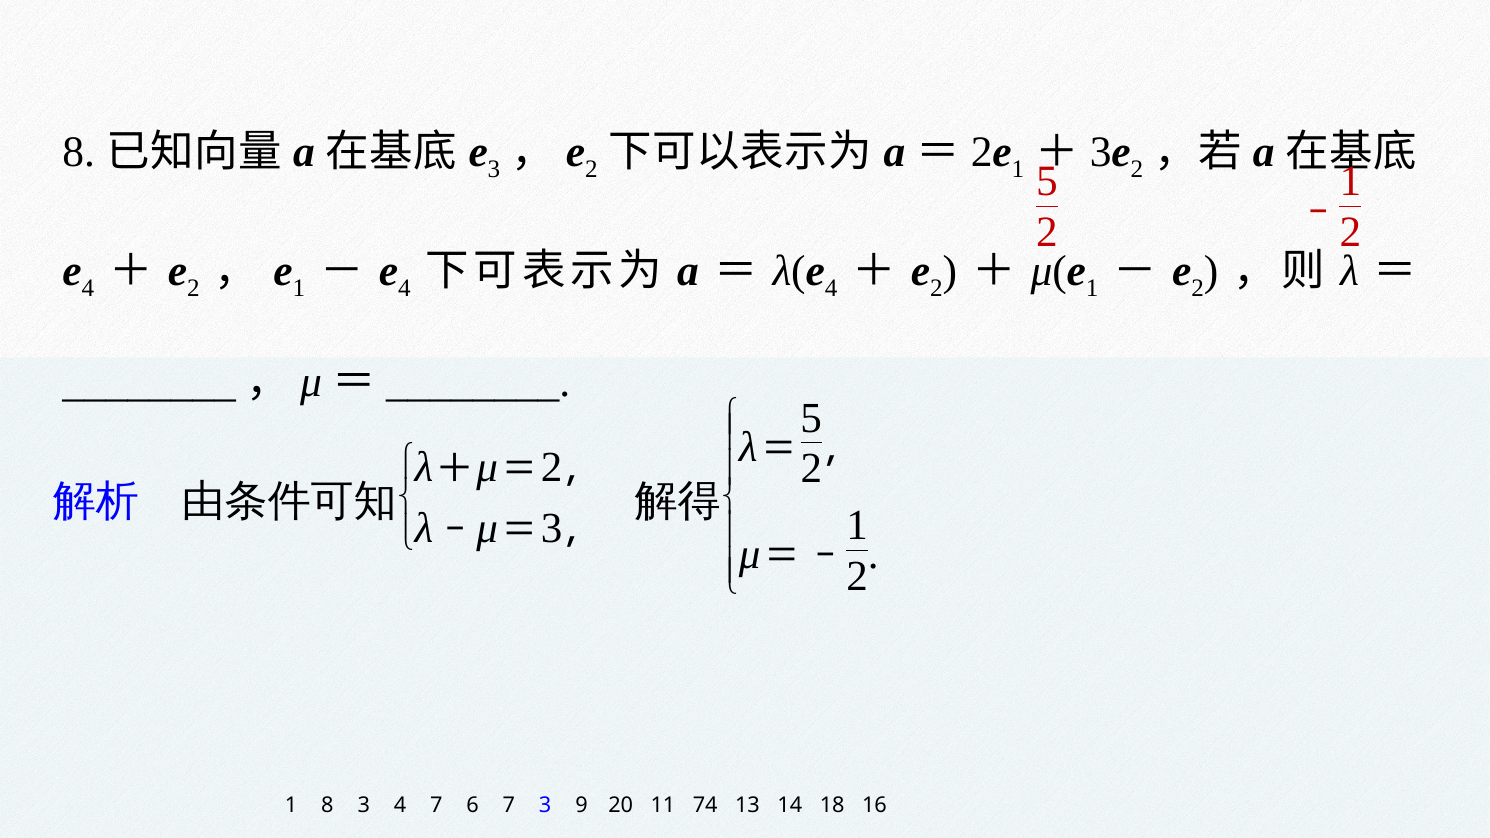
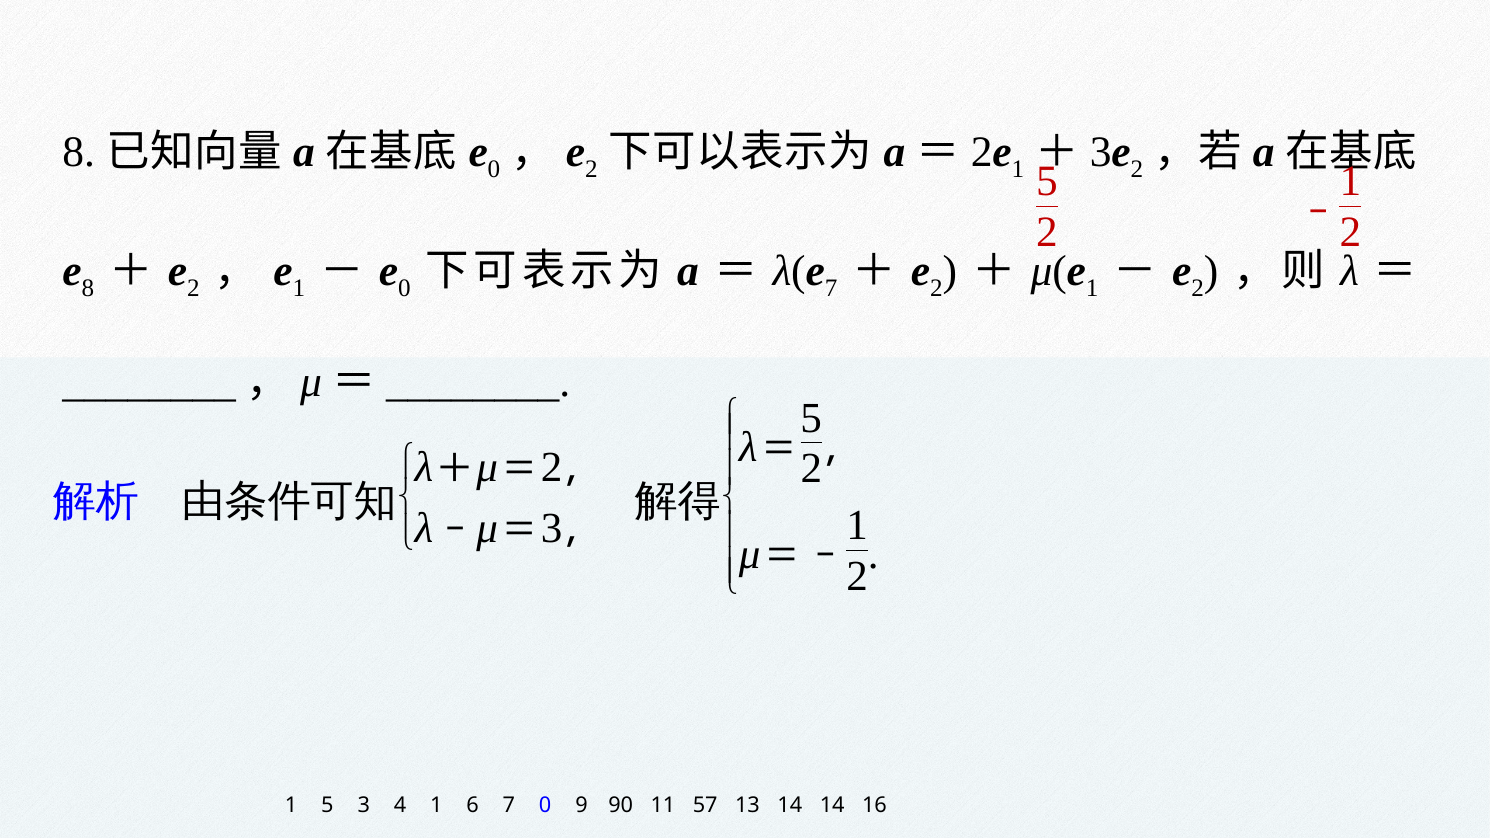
3 at (494, 169): 3 -> 0
4 at (88, 288): 4 -> 8
4 at (404, 288): 4 -> 0
4 at (831, 288): 4 -> 7
1 8: 8 -> 5
4 7: 7 -> 1
7 3: 3 -> 0
20: 20 -> 90
74: 74 -> 57
14 18: 18 -> 14
